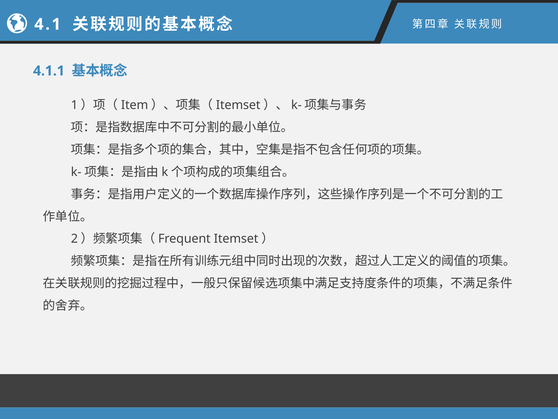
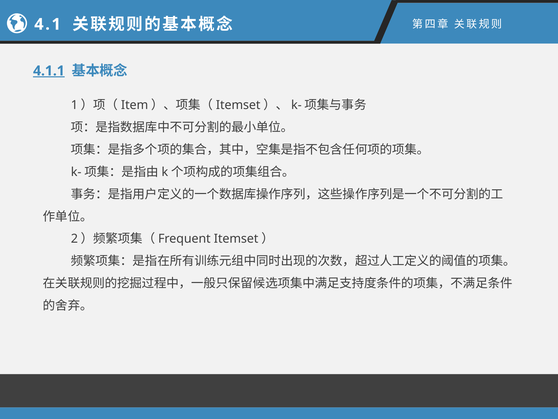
4.1.1 underline: none -> present
